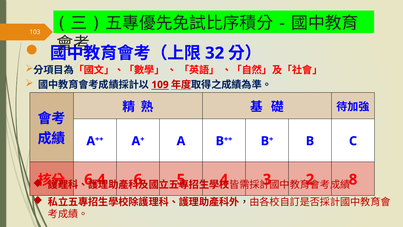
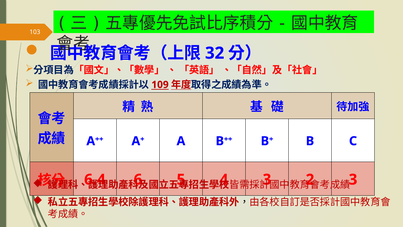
8 at (353, 179): 8 -> 3
